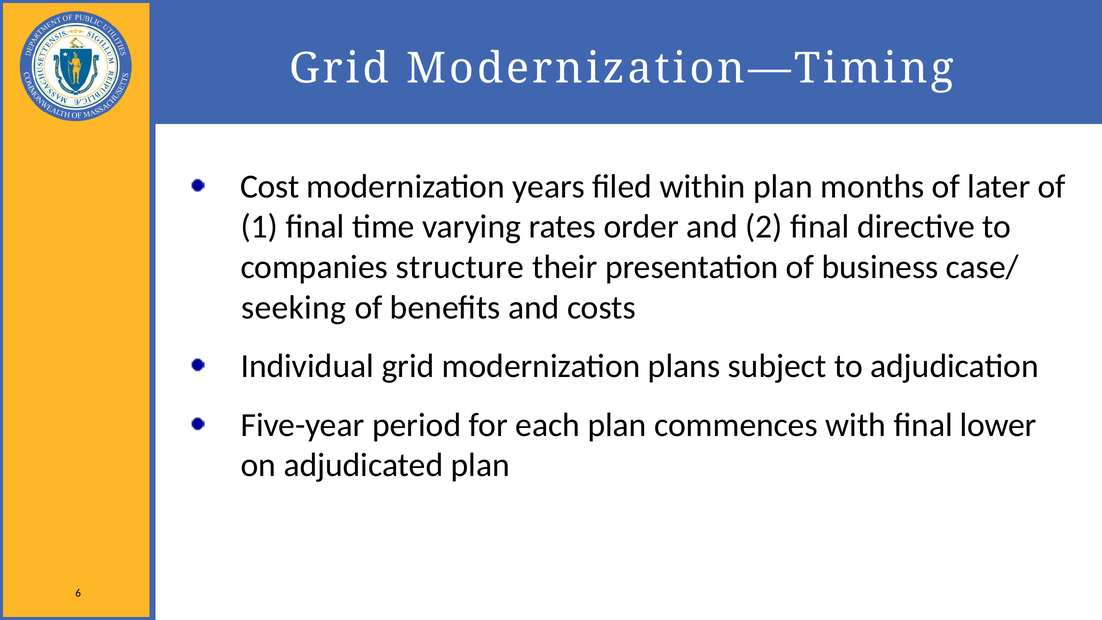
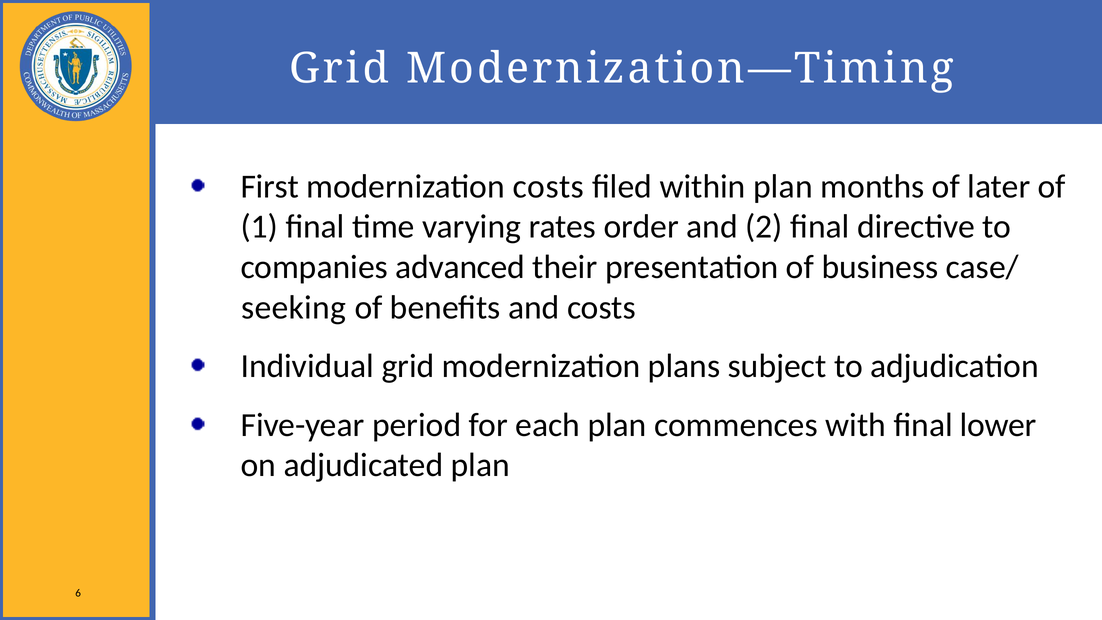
Cost: Cost -> First
modernization years: years -> costs
structure: structure -> advanced
